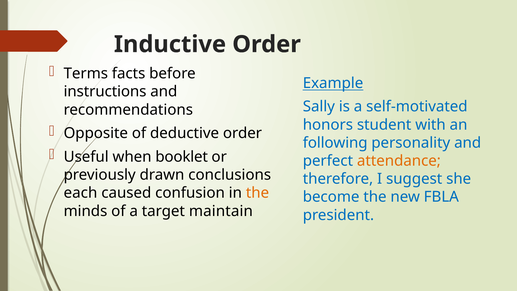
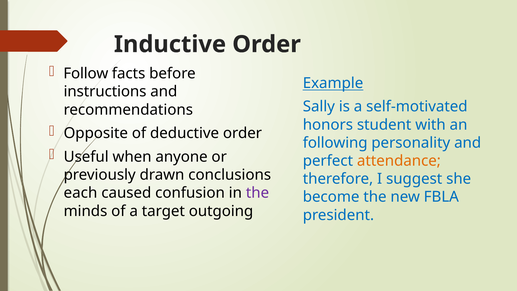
Terms: Terms -> Follow
booklet: booklet -> anyone
the at (257, 193) colour: orange -> purple
maintain: maintain -> outgoing
